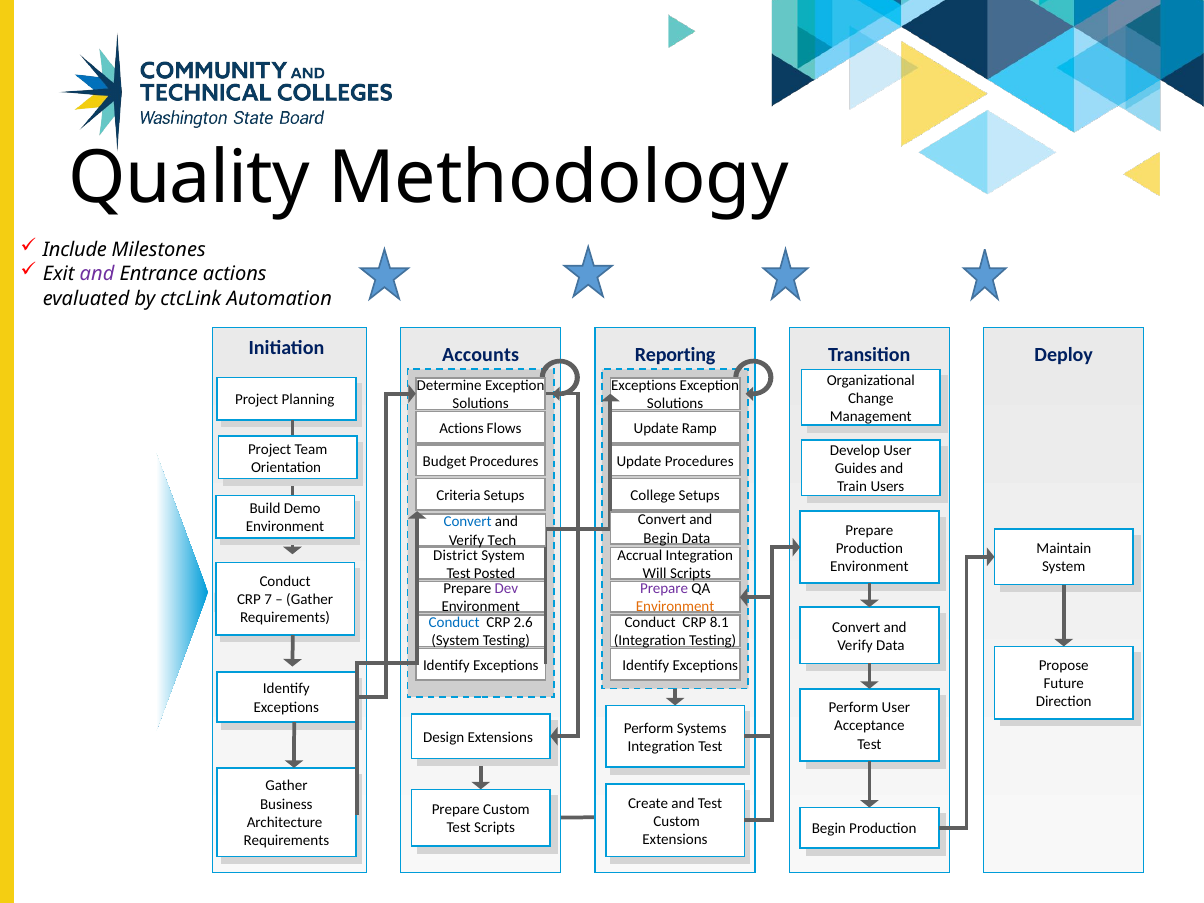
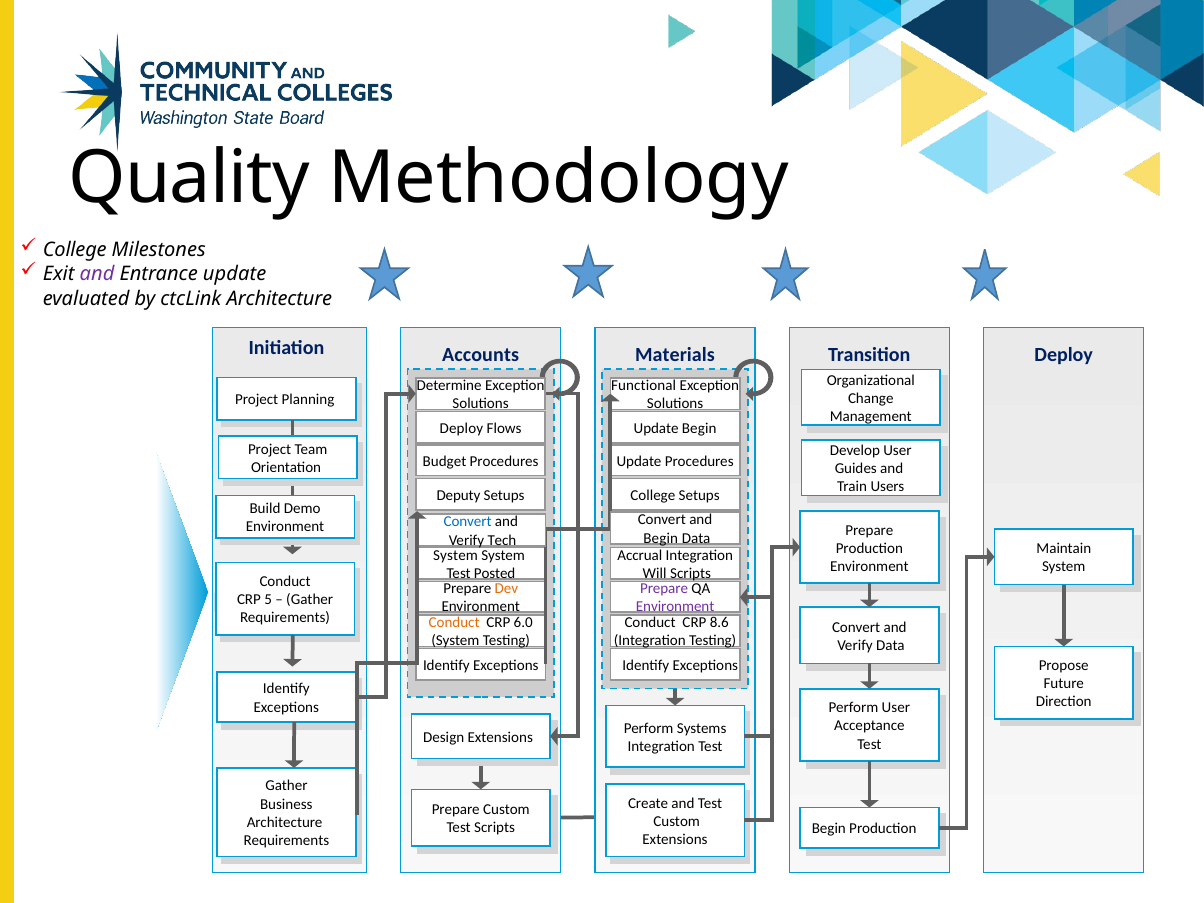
Include at (75, 250): Include -> College
Entrance actions: actions -> update
ctcLink Automation: Automation -> Architecture
Reporting: Reporting -> Materials
Exceptions at (644, 386): Exceptions -> Functional
Actions at (462, 428): Actions -> Deploy
Update Ramp: Ramp -> Begin
Criteria: Criteria -> Deputy
District at (456, 555): District -> System
Dev colour: purple -> orange
7: 7 -> 5
Environment at (675, 607) colour: orange -> purple
Conduct at (454, 623) colour: blue -> orange
2.6: 2.6 -> 6.0
8.1: 8.1 -> 8.6
